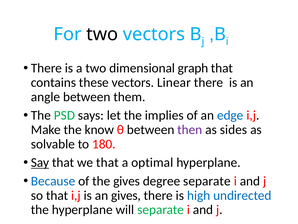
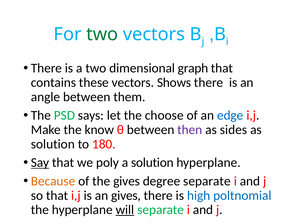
two at (102, 34) colour: black -> green
Linear: Linear -> Shows
implies: implies -> choose
solvable at (53, 144): solvable -> solution
we that: that -> poly
a optimal: optimal -> solution
Because colour: blue -> orange
undirected: undirected -> poltnomial
will underline: none -> present
